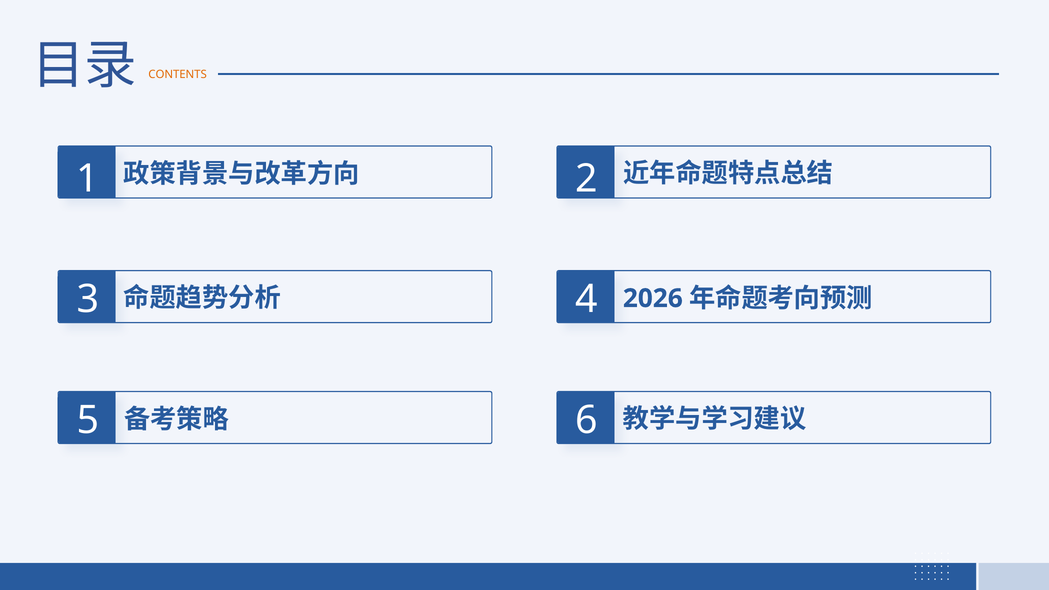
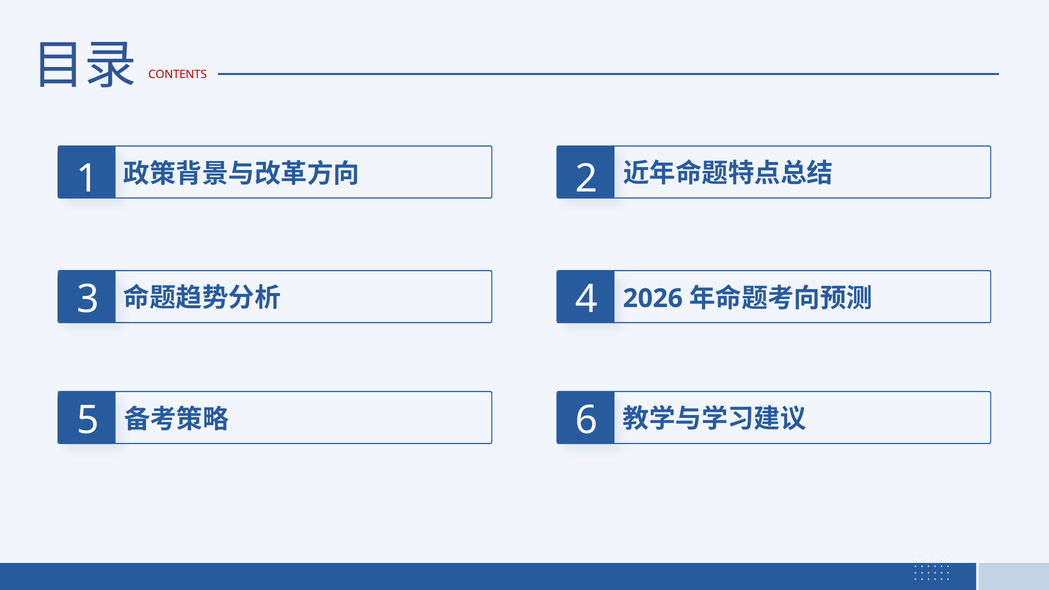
CONTENTS colour: orange -> red
